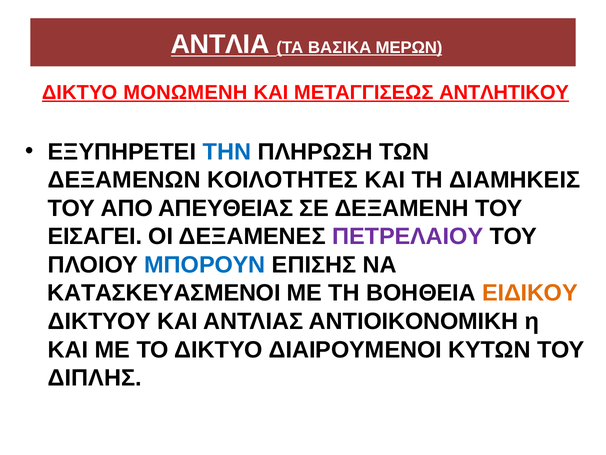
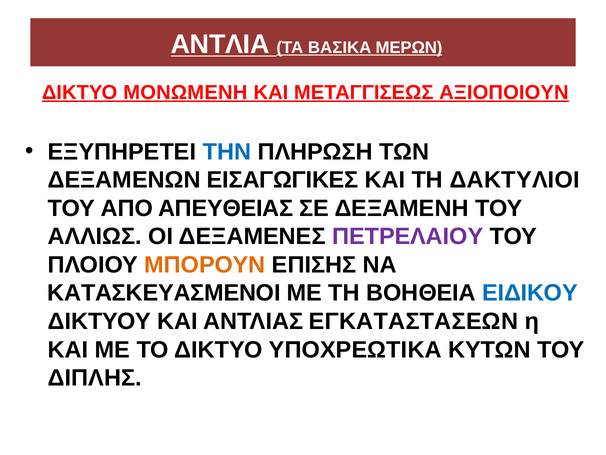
ΑΝΤΛΗΤΙΚΟΥ: ΑΝΤΛΗΤΙΚΟΥ -> ΑΞΙΟΠΟΙΟΥΝ
ΚΟΙΛΟΤΗΤΕΣ: ΚΟΙΛΟΤΗΤΕΣ -> ΕΙΣΑΓΩΓΙΚΕΣ
ΔΙΑΜΗΚΕΙΣ: ΔΙΑΜΗΚΕΙΣ -> ΔΑΚΤΥΛΙΟΙ
ΕΙΣΑΓΕΙ: ΕΙΣΑΓΕΙ -> ΑΛΛΙΩΣ
ΜΠΟΡΟΥΝ colour: blue -> orange
ΕΙΔΙΚΟΥ colour: orange -> blue
ΑΝΤΙΟΙΚΟΝΟΜΙΚΗ: ΑΝΤΙΟΙΚΟΝΟΜΙΚΗ -> ΕΓΚΑΤΑΣΤΑΣΕΩΝ
ΔΙΑΙΡΟΥΜΕΝΟΙ: ΔΙΑΙΡΟΥΜΕΝΟΙ -> ΥΠΟΧΡΕΩΤΙΚΑ
